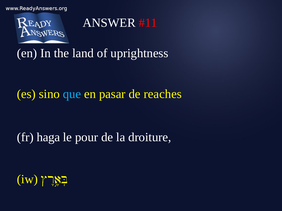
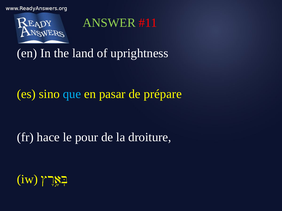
ANSWER colour: white -> light green
reaches: reaches -> prépare
haga: haga -> hace
